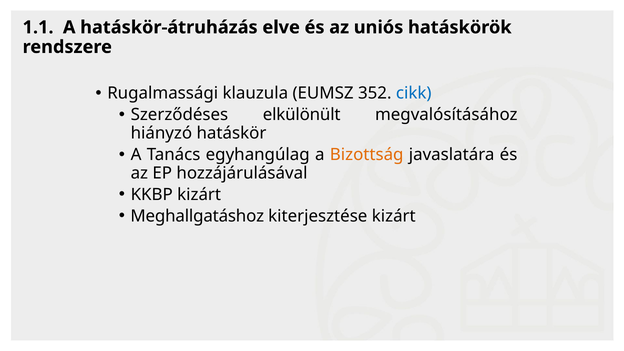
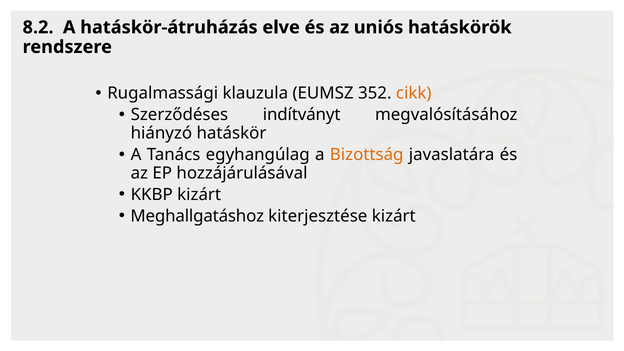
1.1: 1.1 -> 8.2
cikk colour: blue -> orange
elkülönült: elkülönült -> indítványt
